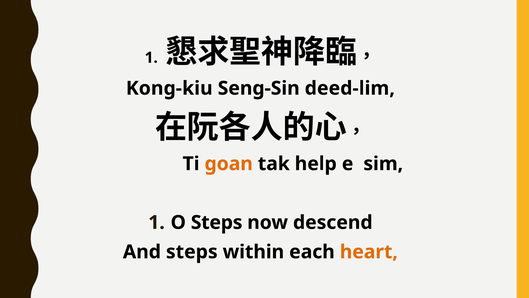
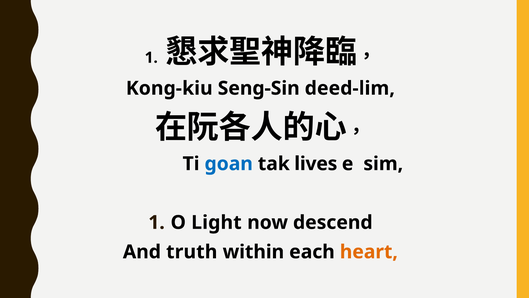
goan colour: orange -> blue
help: help -> lives
O Steps: Steps -> Light
And steps: steps -> truth
